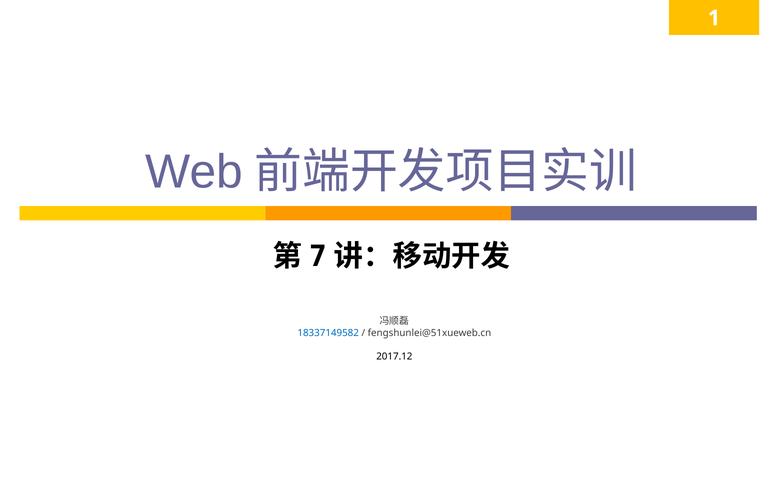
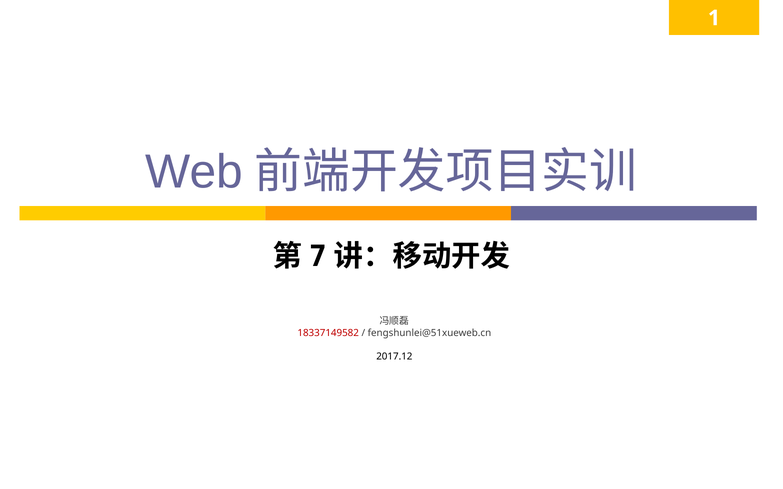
18337149582 colour: blue -> red
